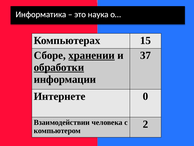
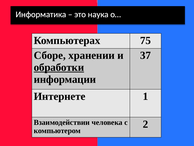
15: 15 -> 75
хранении underline: present -> none
0: 0 -> 1
